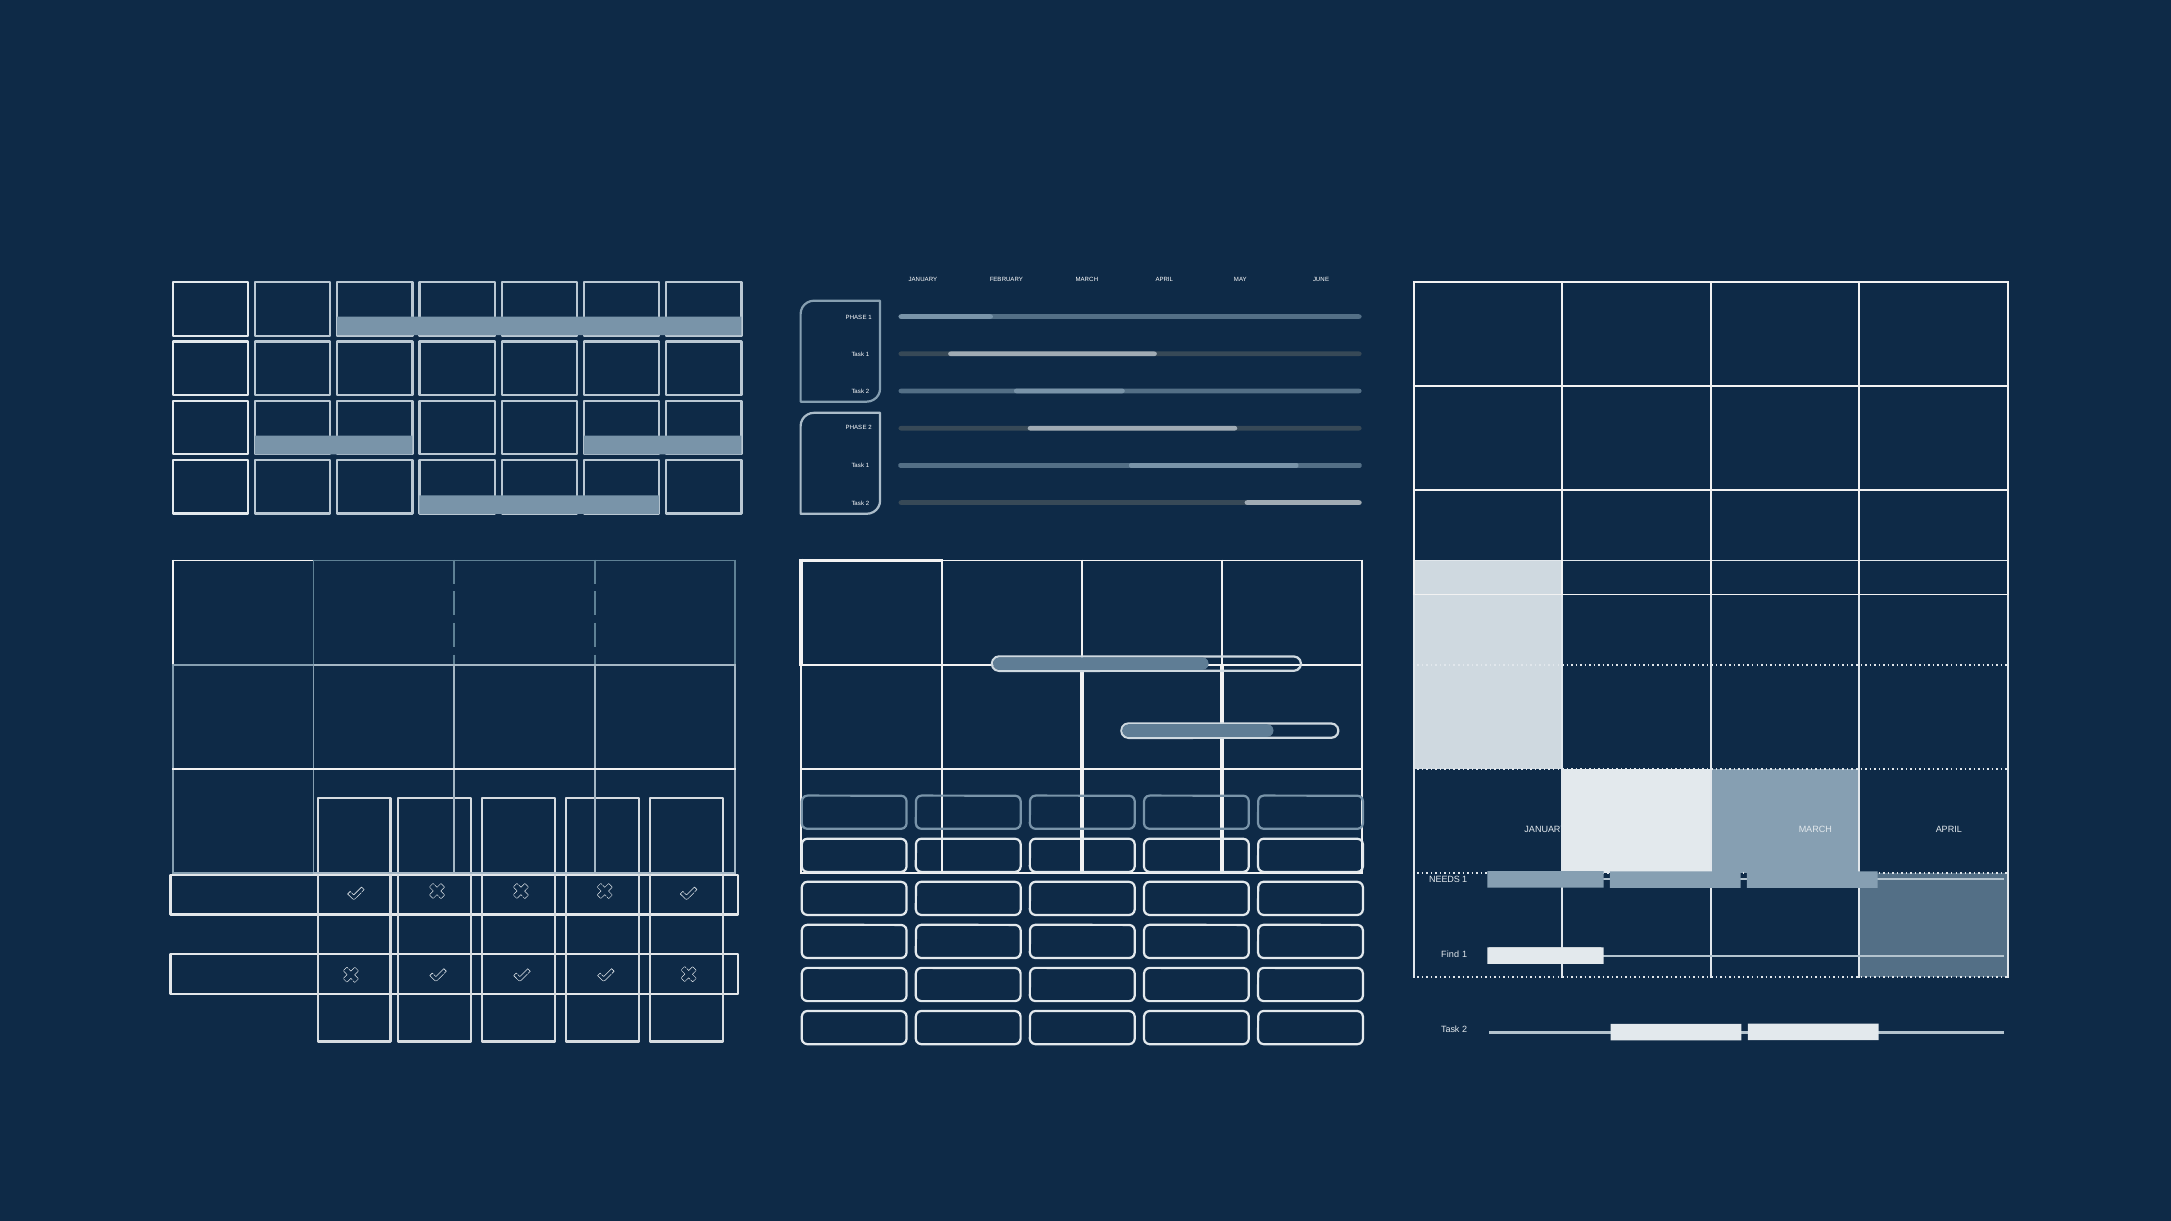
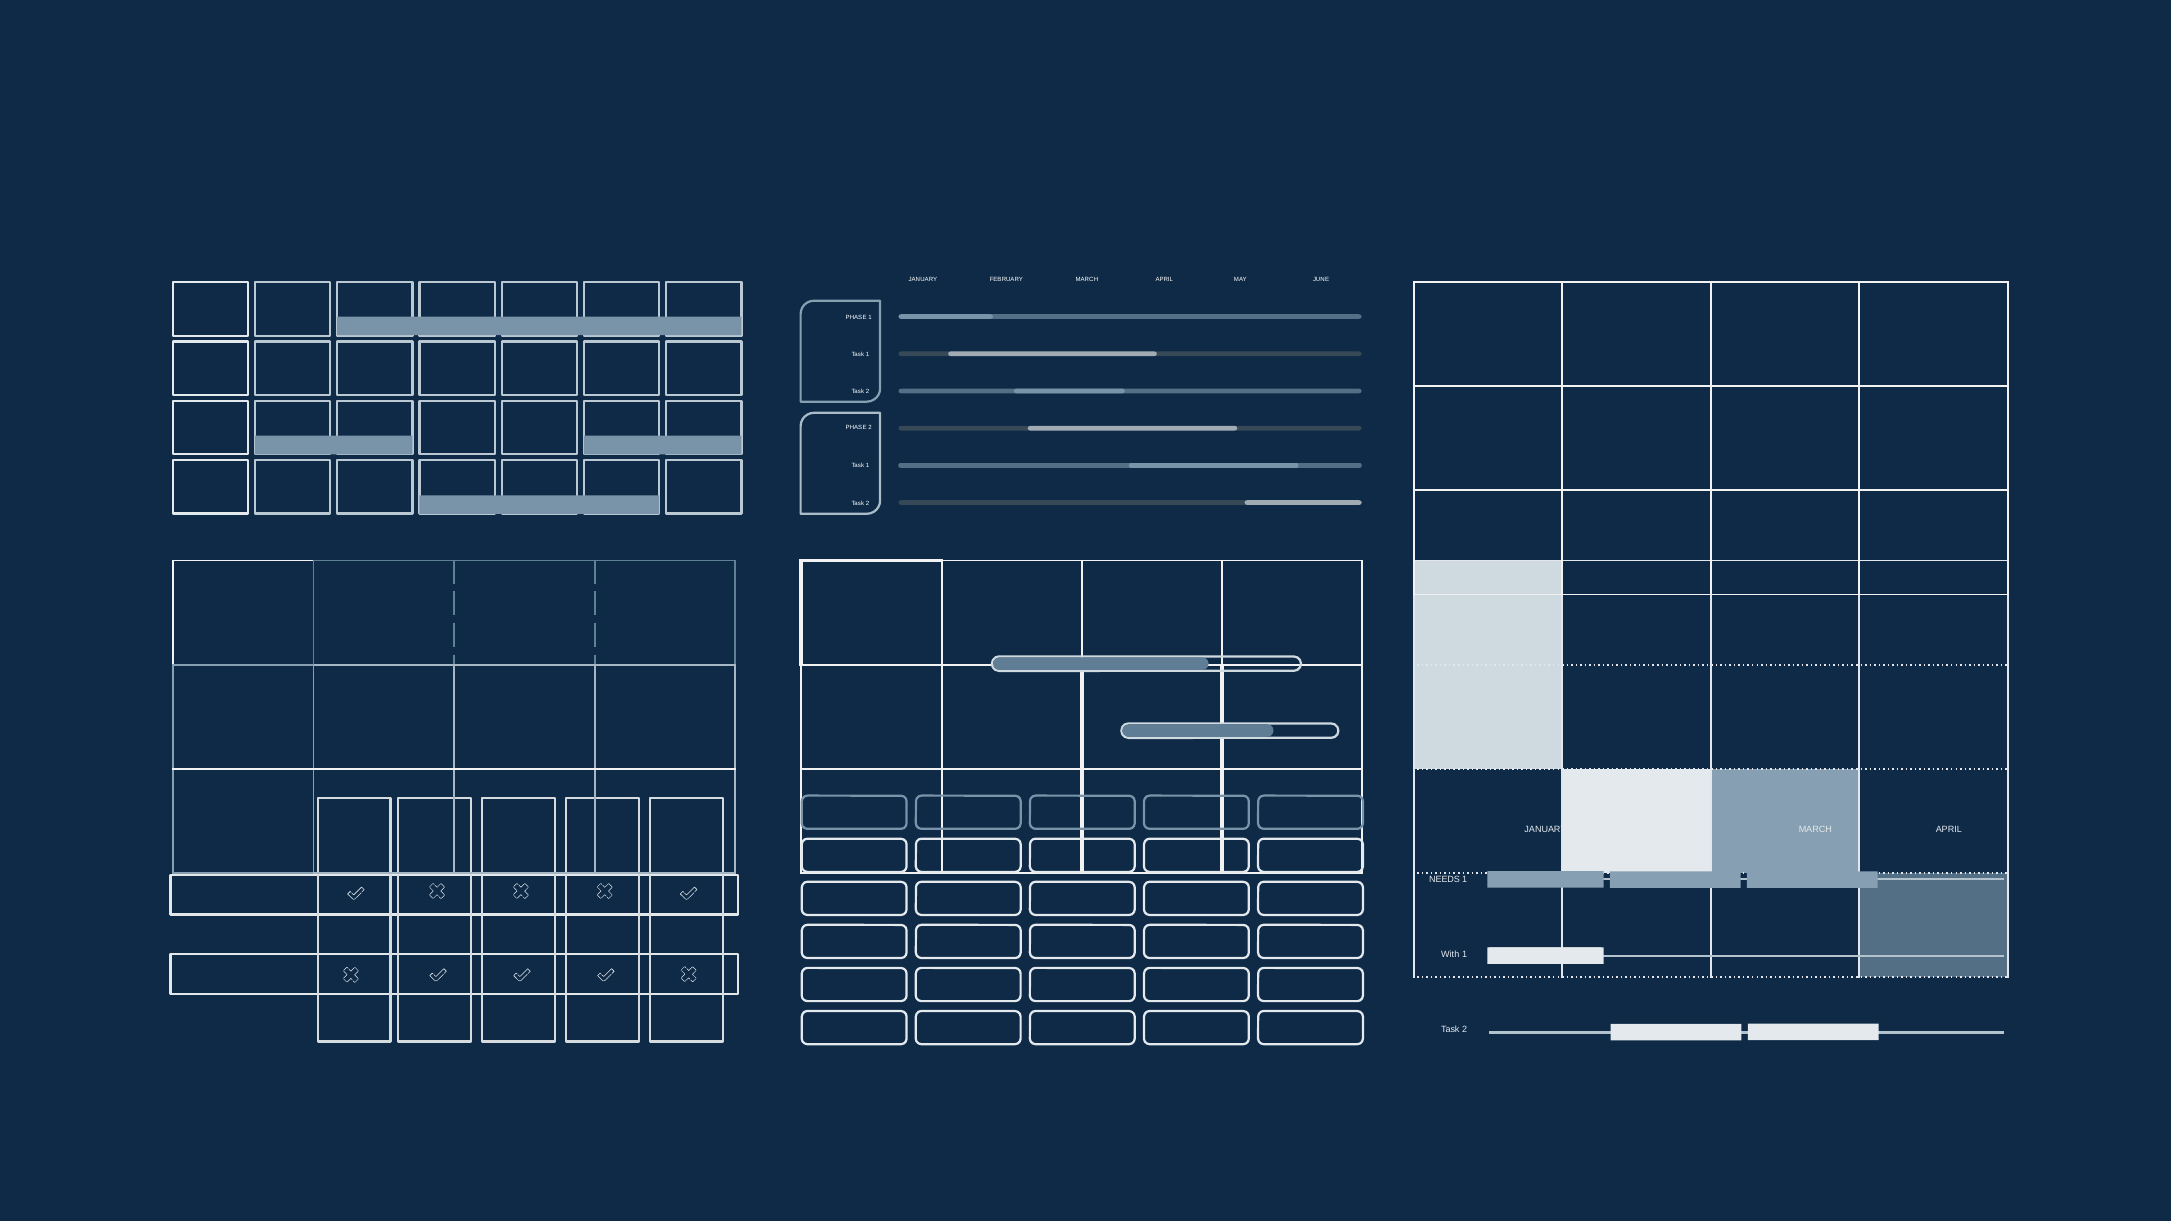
Find: Find -> With
